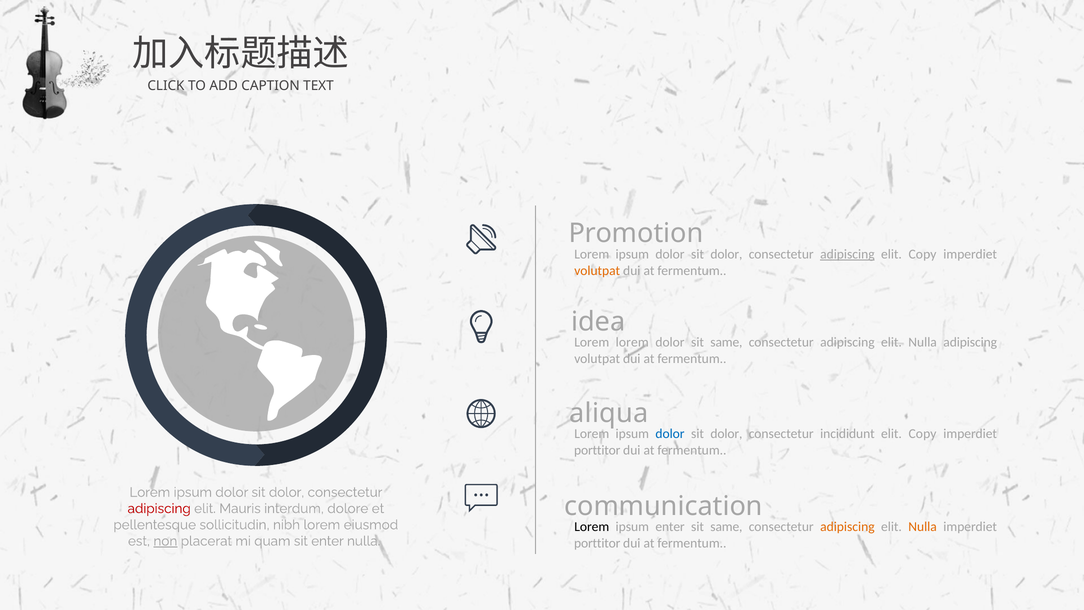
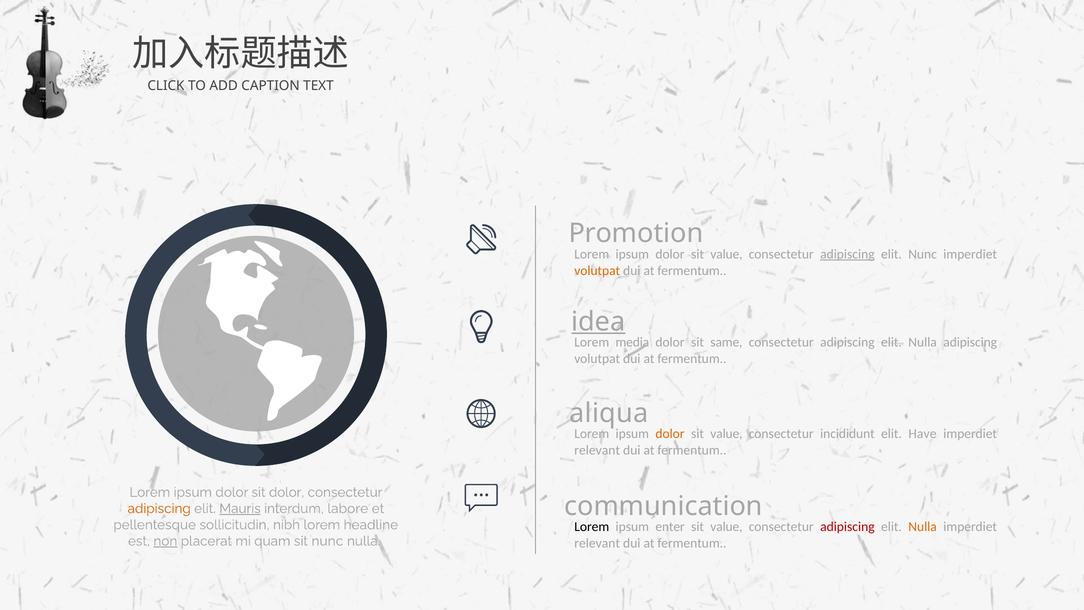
dolor at (726, 254): dolor -> value
Copy at (922, 254): Copy -> Nunc
idea underline: none -> present
Lorem lorem: lorem -> media
dolor at (670, 434) colour: blue -> orange
dolor at (726, 434): dolor -> value
Copy at (922, 434): Copy -> Have
porttitor at (597, 450): porttitor -> relevant
adipiscing at (159, 509) colour: red -> orange
Mauris underline: none -> present
dolore: dolore -> labore
eiusmod: eiusmod -> headline
same at (726, 527): same -> value
adipiscing at (847, 527) colour: orange -> red
sit enter: enter -> nunc
porttitor at (597, 543): porttitor -> relevant
